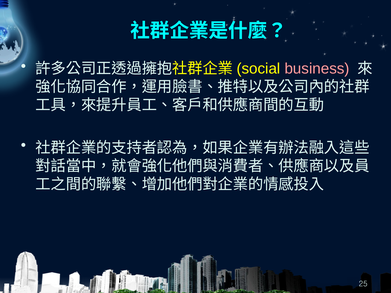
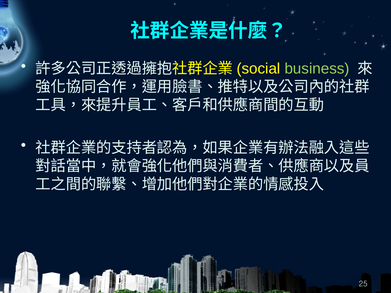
business colour: pink -> light green
